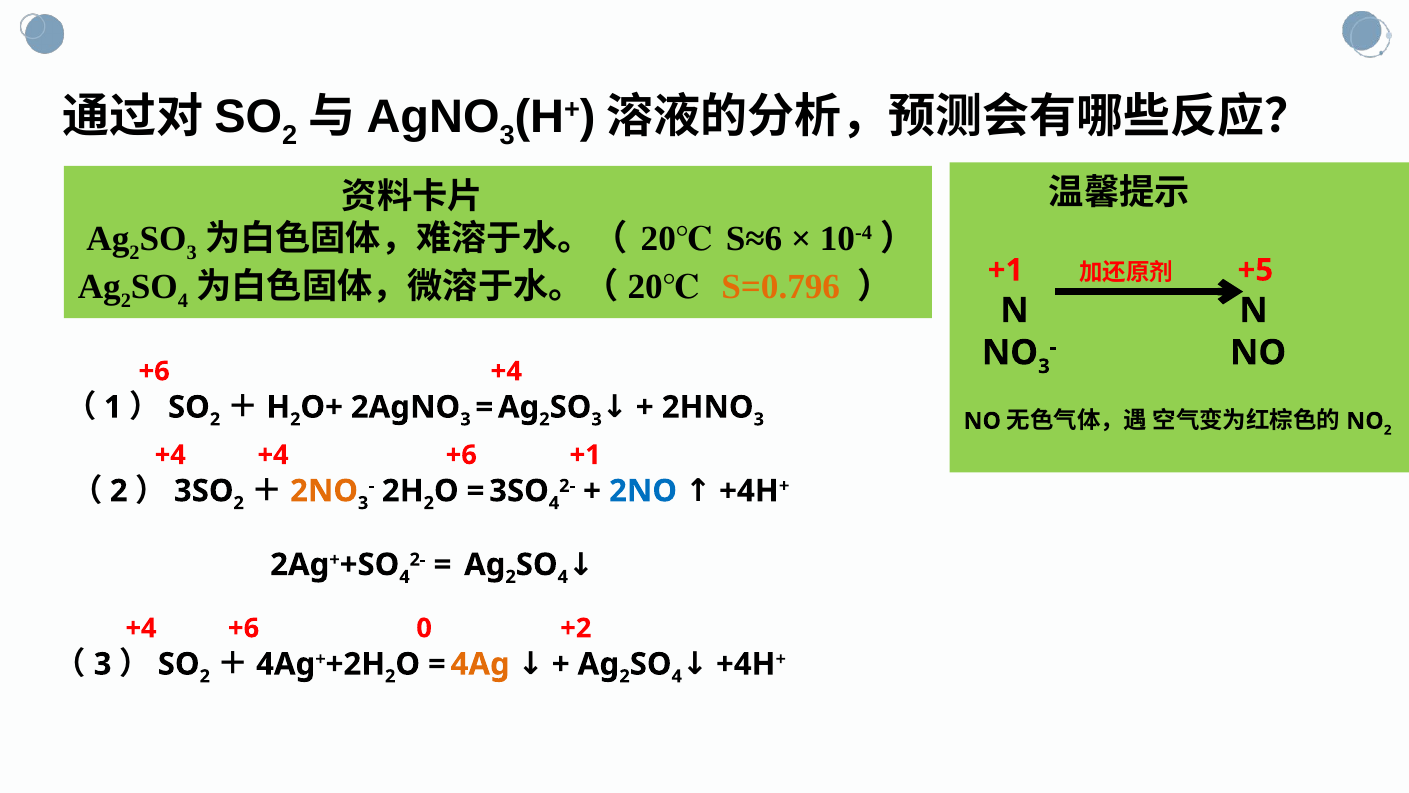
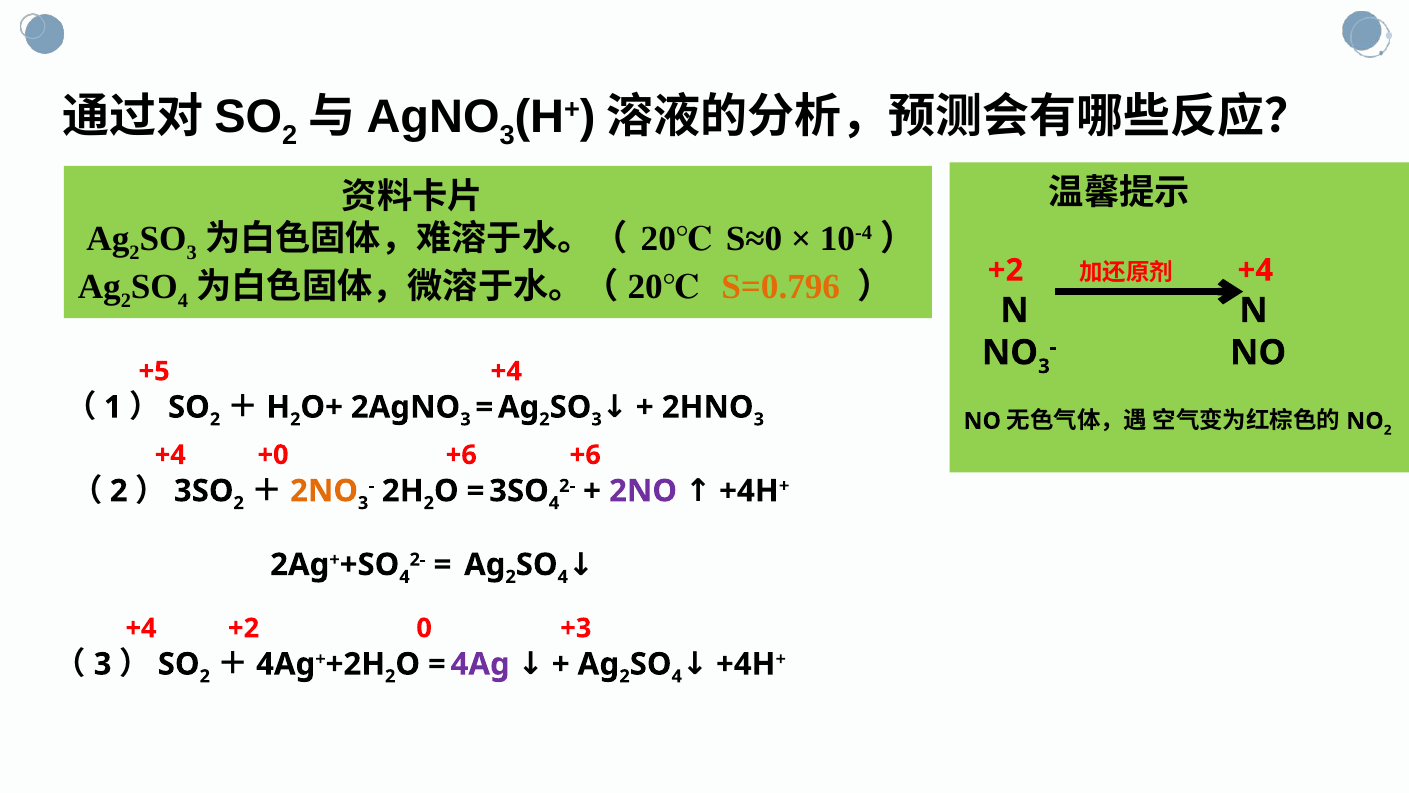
S≈6: S≈6 -> S≈0
+1 at (1006, 270): +1 -> +2
+5 at (1255, 270): +5 -> +4
+6 at (154, 371): +6 -> +5
+4 +4: +4 -> +0
+6 +1: +1 -> +6
2NO at (643, 491) colour: blue -> purple
+6 at (244, 628): +6 -> +2
+2: +2 -> +3
4Ag colour: orange -> purple
